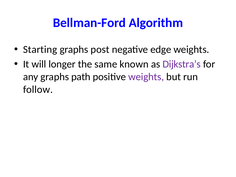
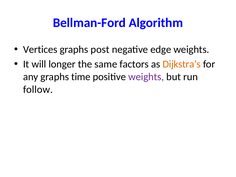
Starting: Starting -> Vertices
known: known -> factors
Dijkstra’s colour: purple -> orange
path: path -> time
